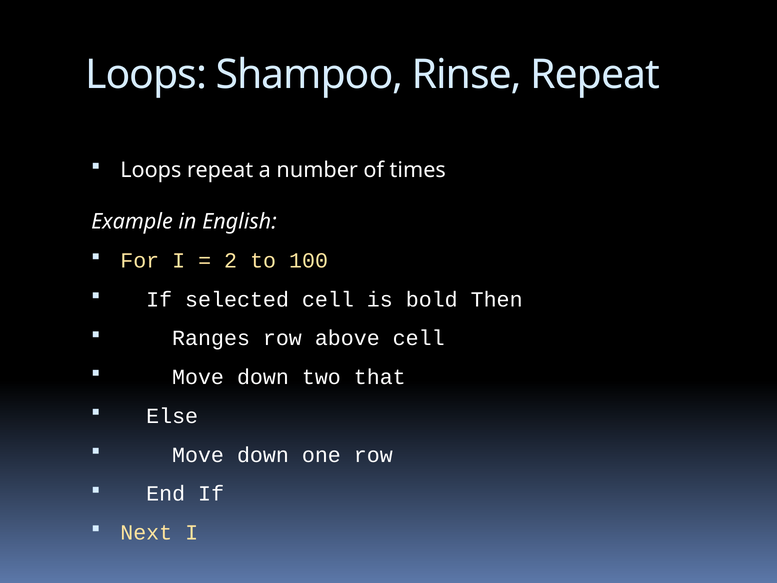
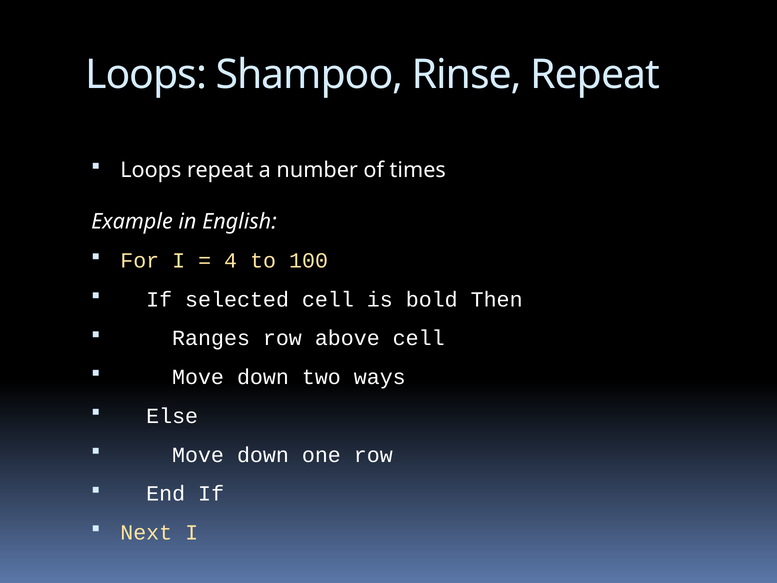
2: 2 -> 4
that: that -> ways
